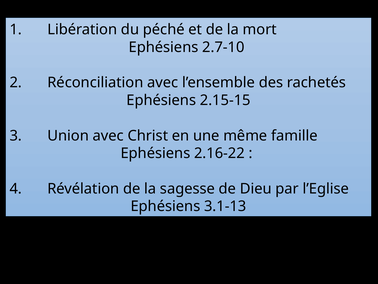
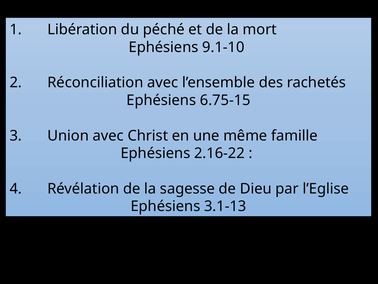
2.7-10: 2.7-10 -> 9.1-10
2.15-15: 2.15-15 -> 6.75-15
